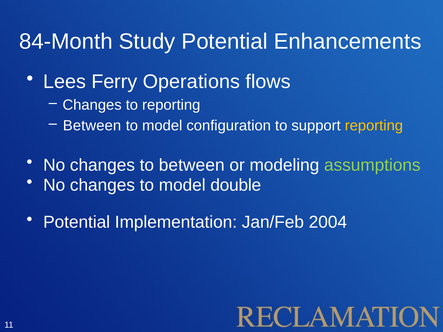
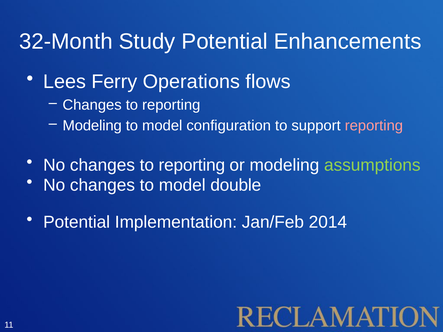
84-Month: 84-Month -> 32-Month
Between at (92, 126): Between -> Modeling
reporting at (374, 126) colour: yellow -> pink
No changes to between: between -> reporting
2004: 2004 -> 2014
